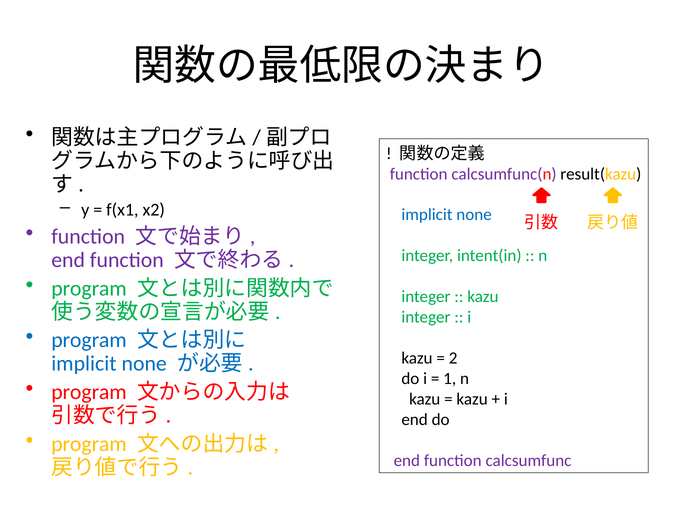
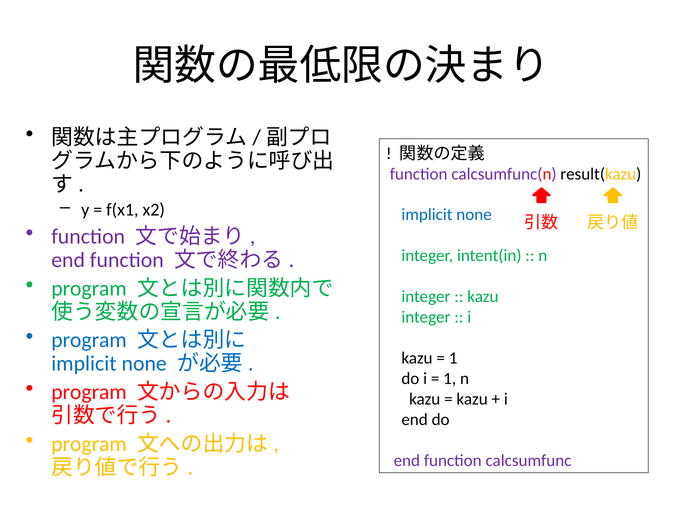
2 at (453, 358): 2 -> 1
